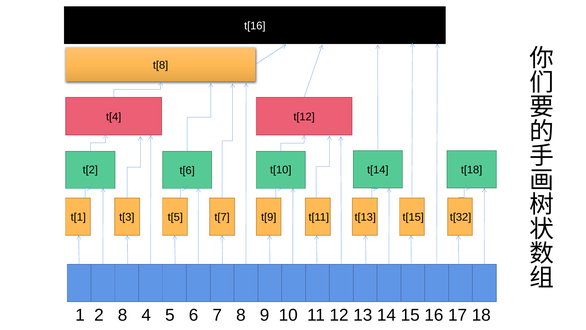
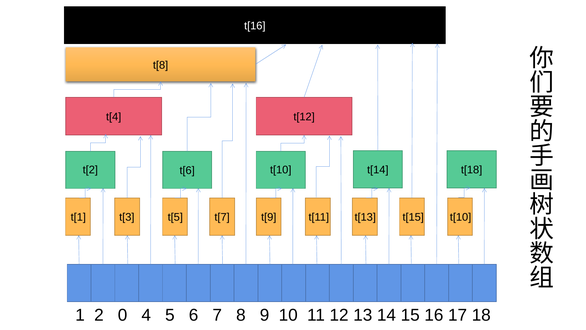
t[15 t[32: t[32 -> t[10
2 8: 8 -> 0
